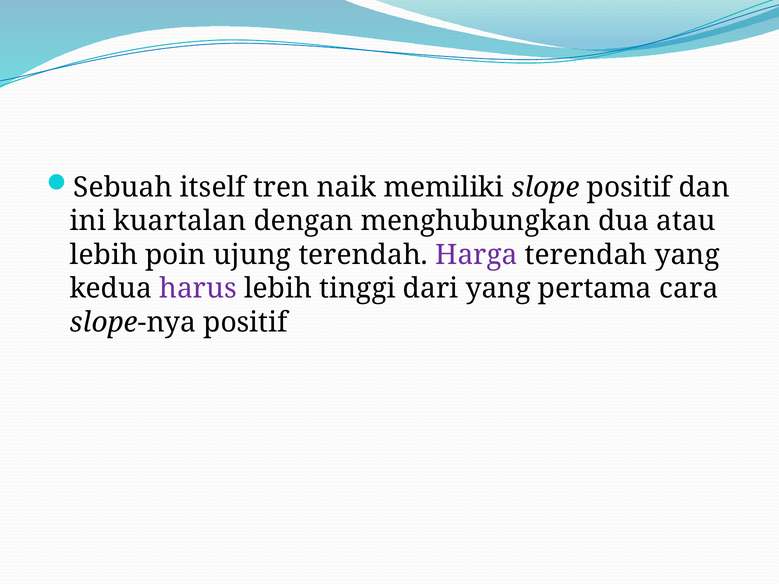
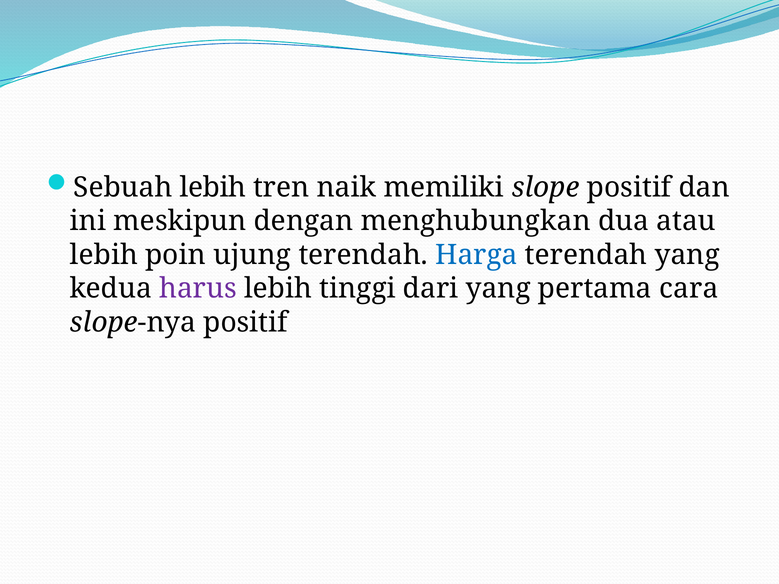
Sebuah itself: itself -> lebih
kuartalan: kuartalan -> meskipun
Harga colour: purple -> blue
